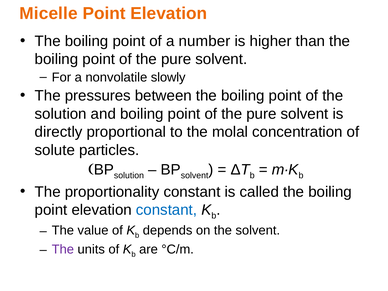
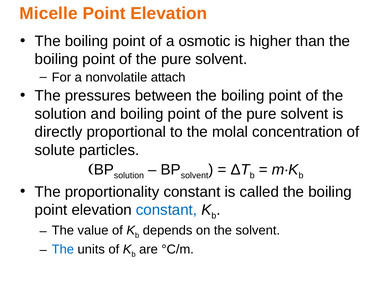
number: number -> osmotic
slowly: slowly -> attach
The at (63, 249) colour: purple -> blue
